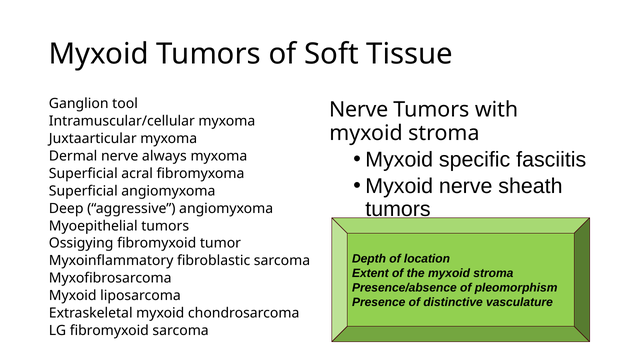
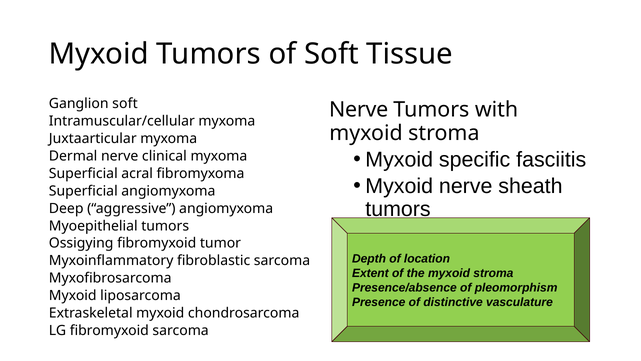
Ganglion tool: tool -> soft
always: always -> clinical
